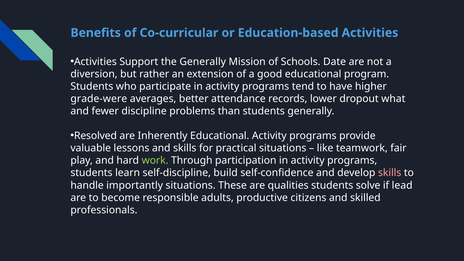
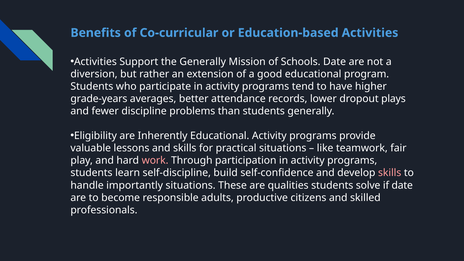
grade-were: grade-were -> grade-years
what: what -> plays
Resolved: Resolved -> Eligibility
work colour: light green -> pink
if lead: lead -> date
